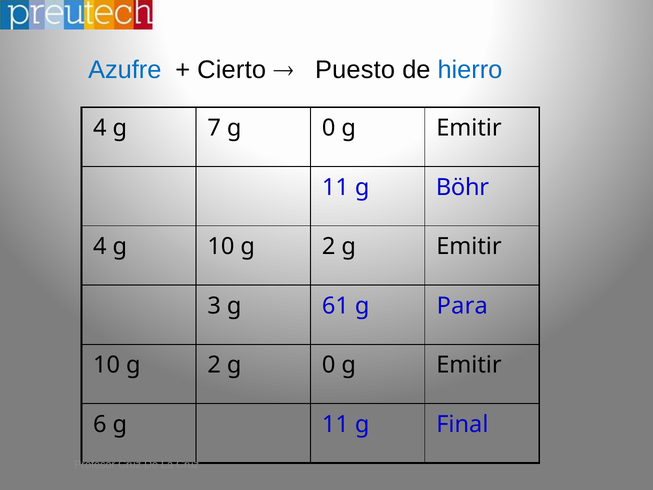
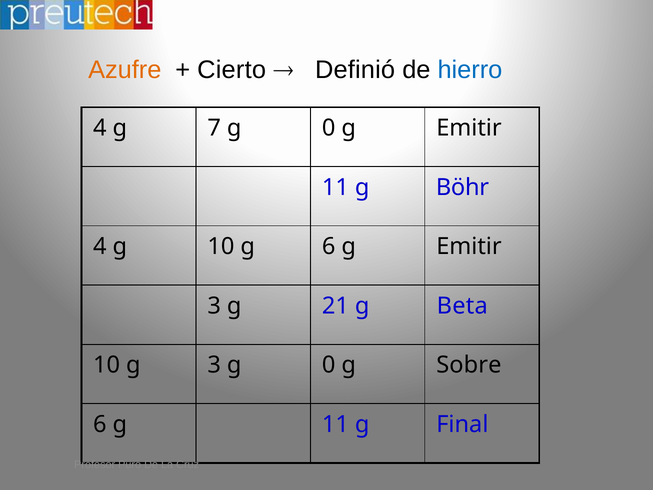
Azufre colour: blue -> orange
Puesto: Puesto -> Definió
g 10 g 2: 2 -> 6
61: 61 -> 21
Para: Para -> Beta
2 at (214, 365): 2 -> 3
Emitir at (469, 365): Emitir -> Sobre
Profesor Cruz: Cruz -> Puro
